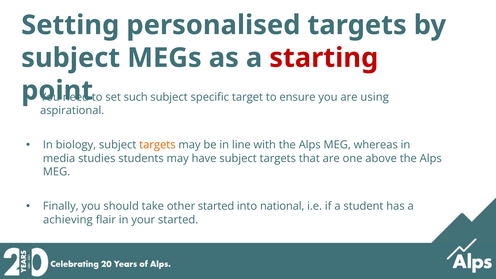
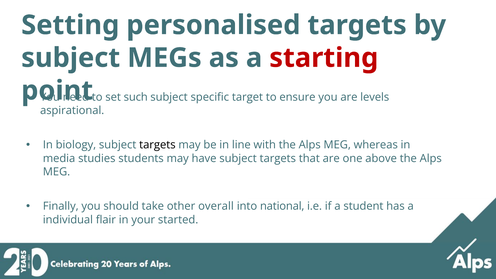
using: using -> levels
targets at (157, 145) colour: orange -> black
other started: started -> overall
achieving: achieving -> individual
